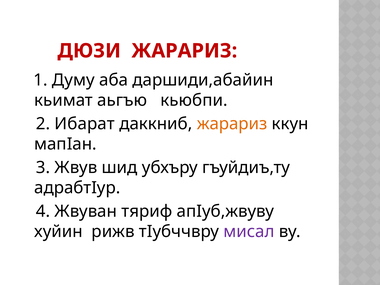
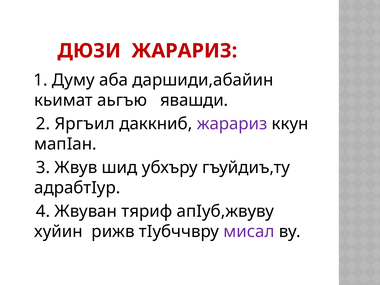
кьюбпи: кьюбпи -> явашди
Ибарат: Ибарат -> Яргъил
жарариз at (232, 124) colour: orange -> purple
